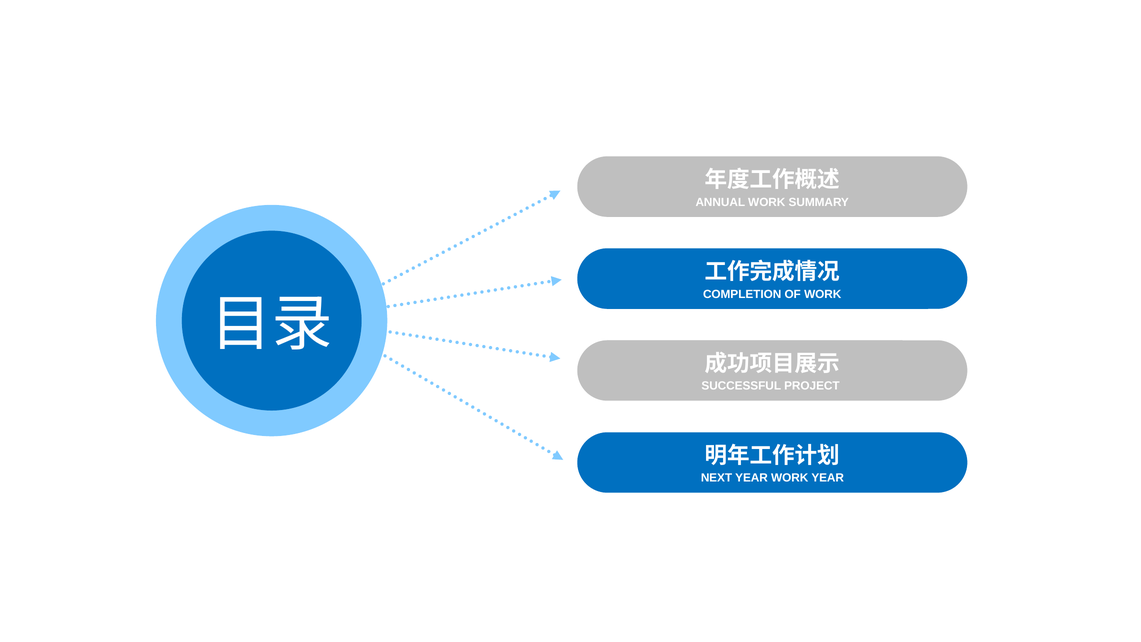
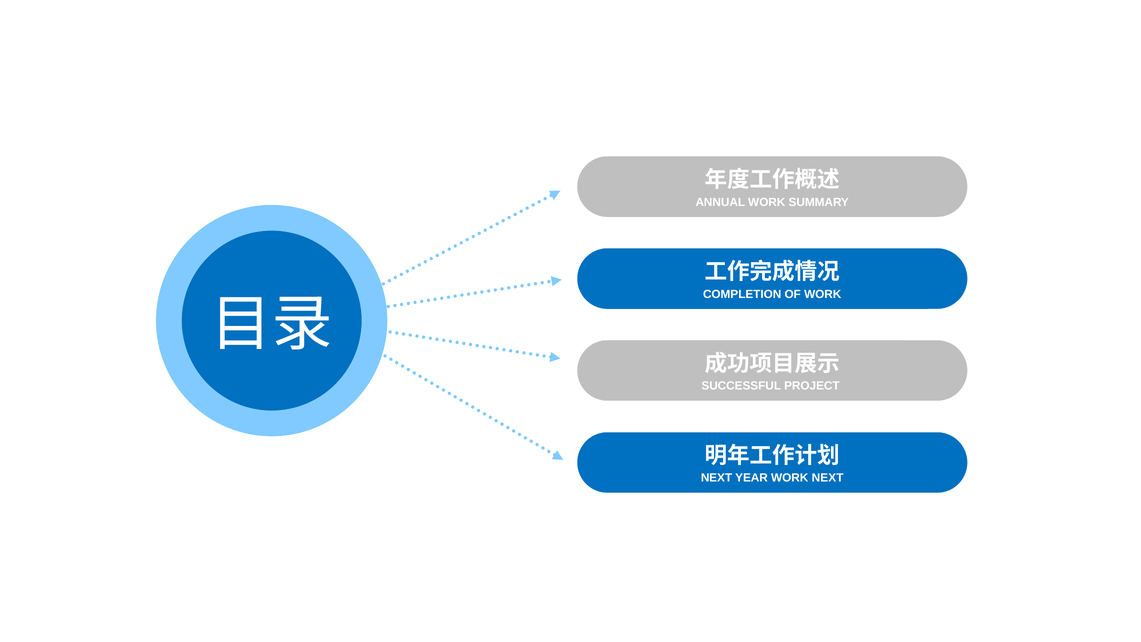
WORK YEAR: YEAR -> NEXT
